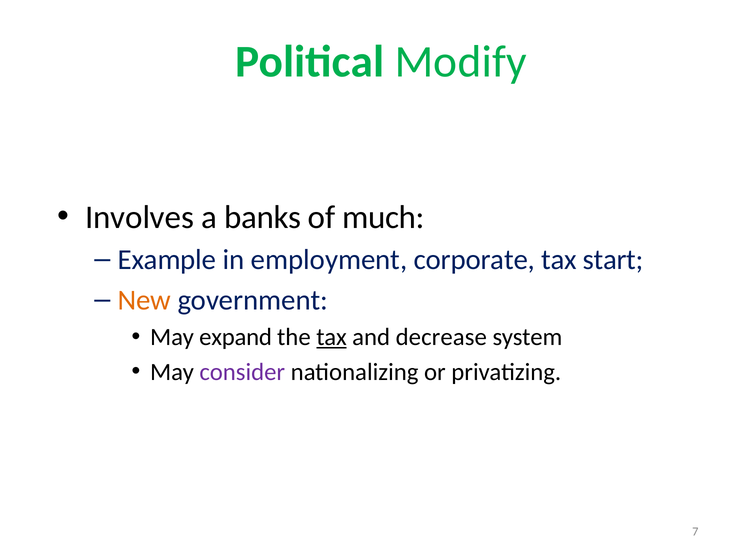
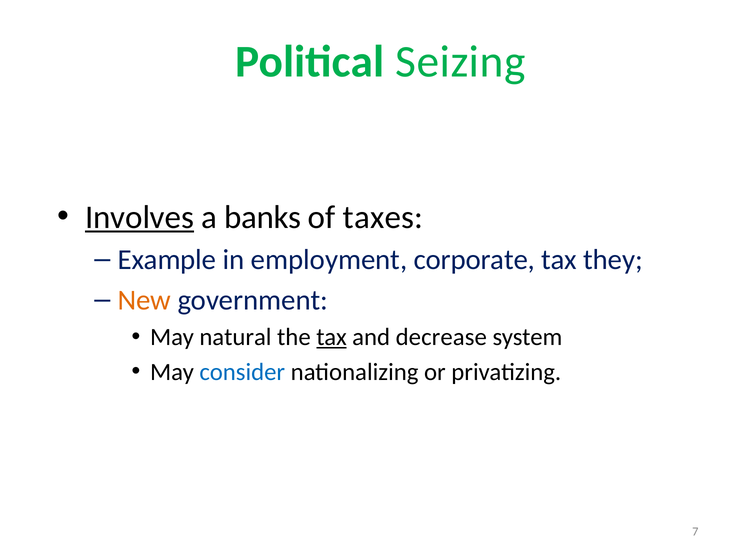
Modify: Modify -> Seizing
Involves underline: none -> present
much: much -> taxes
start: start -> they
expand: expand -> natural
consider colour: purple -> blue
